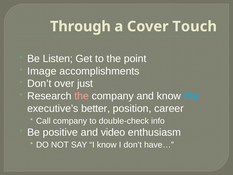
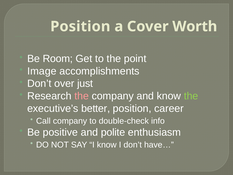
Through at (80, 26): Through -> Position
Touch: Touch -> Worth
Listen: Listen -> Room
the at (191, 96) colour: light blue -> light green
video: video -> polite
